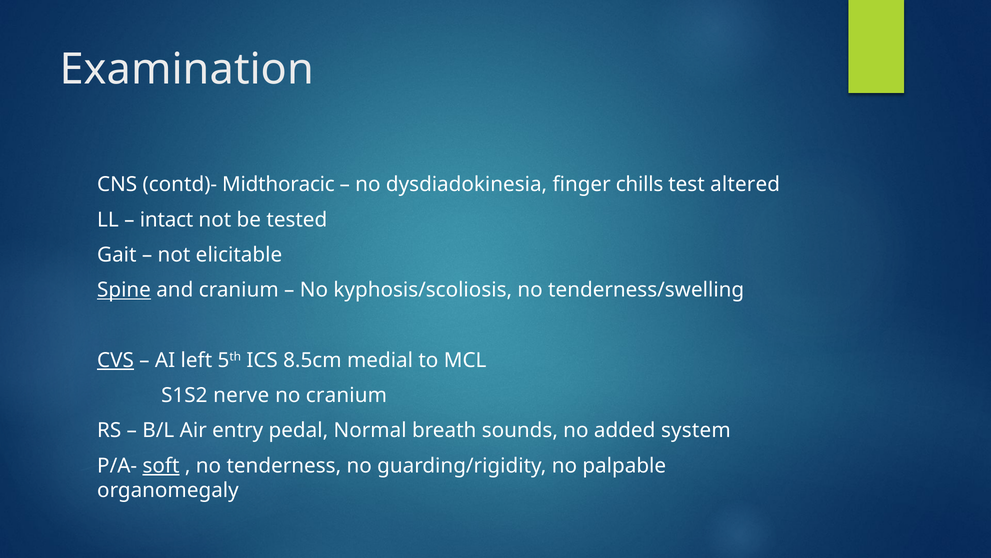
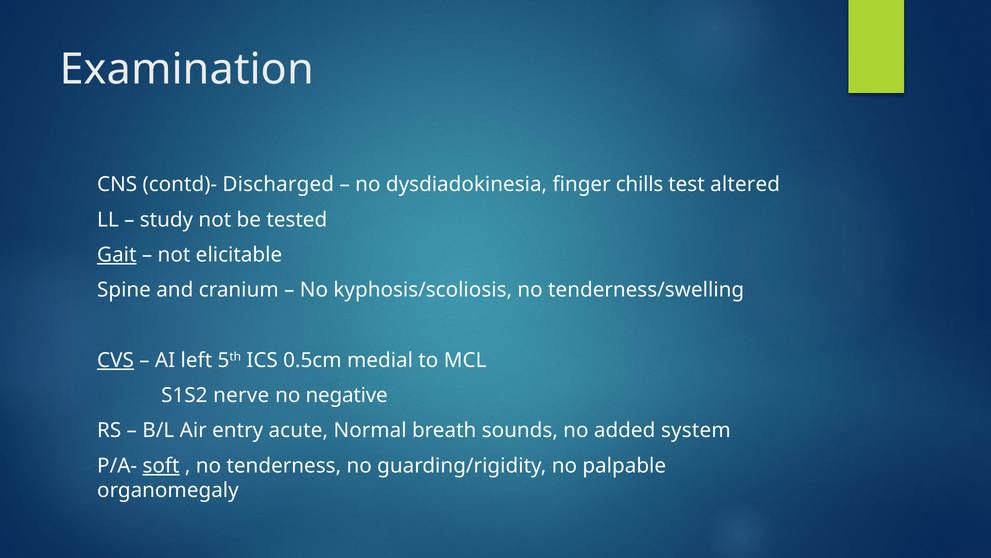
Midthoracic: Midthoracic -> Discharged
intact: intact -> study
Gait underline: none -> present
Spine underline: present -> none
8.5cm: 8.5cm -> 0.5cm
no cranium: cranium -> negative
pedal: pedal -> acute
